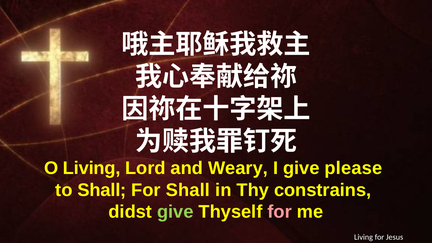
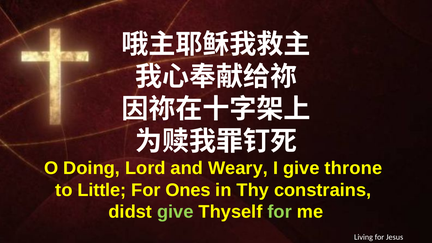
O Living: Living -> Doing
please: please -> throne
to Shall: Shall -> Little
For Shall: Shall -> Ones
for at (280, 212) colour: pink -> light green
